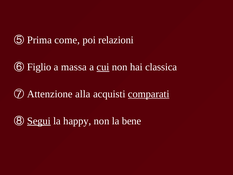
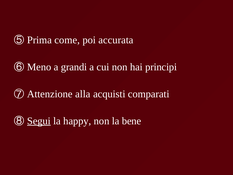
relazioni: relazioni -> accurata
Figlio: Figlio -> Meno
massa: massa -> grandi
cui underline: present -> none
classica: classica -> principi
comparati underline: present -> none
